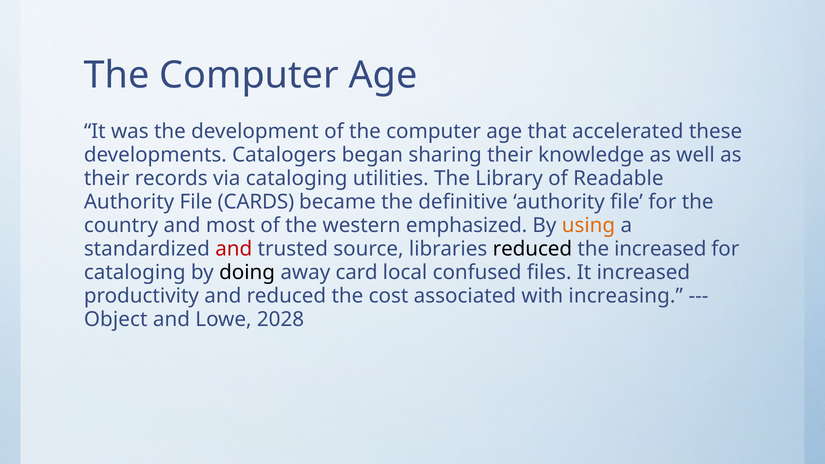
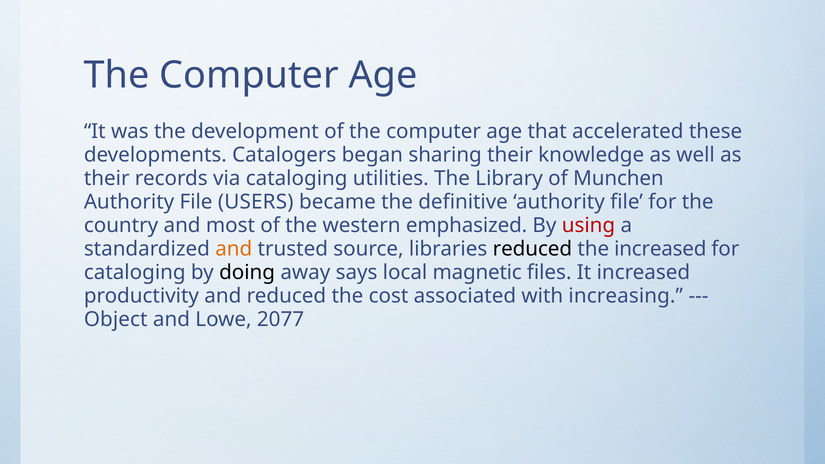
Readable: Readable -> Munchen
CARDS: CARDS -> USERS
using colour: orange -> red
and at (234, 249) colour: red -> orange
card: card -> says
confused: confused -> magnetic
2028: 2028 -> 2077
